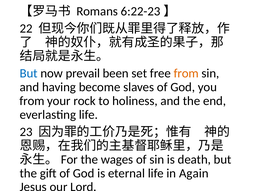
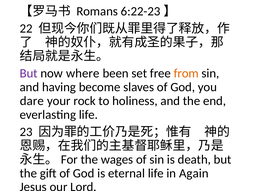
But at (29, 73) colour: blue -> purple
prevail: prevail -> where
from at (32, 101): from -> dare
